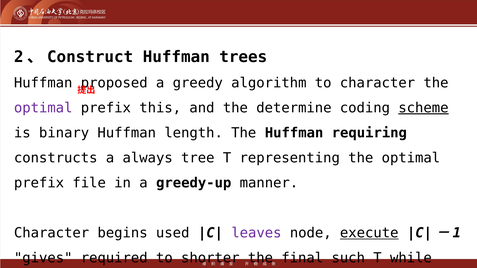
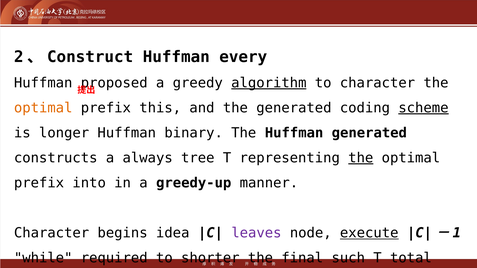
trees: trees -> every
algorithm underline: none -> present
optimal at (43, 108) colour: purple -> orange
the determine: determine -> generated
binary: binary -> longer
length: length -> binary
Huffman requiring: requiring -> generated
the at (361, 158) underline: none -> present
file: file -> into
used: used -> idea
gives: gives -> while
while: while -> total
